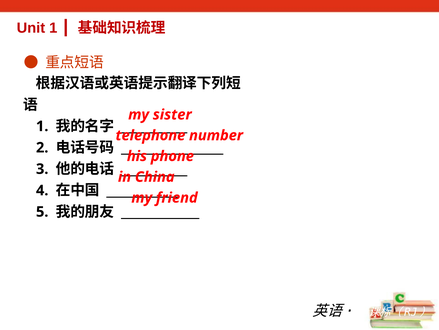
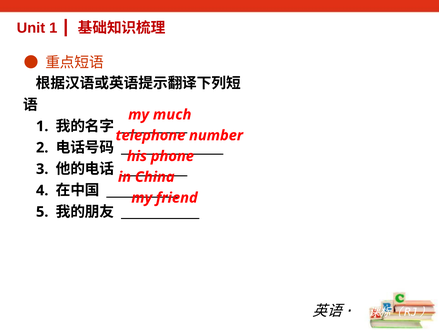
sister: sister -> much
